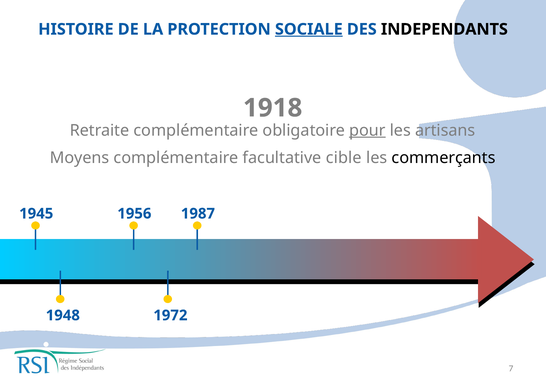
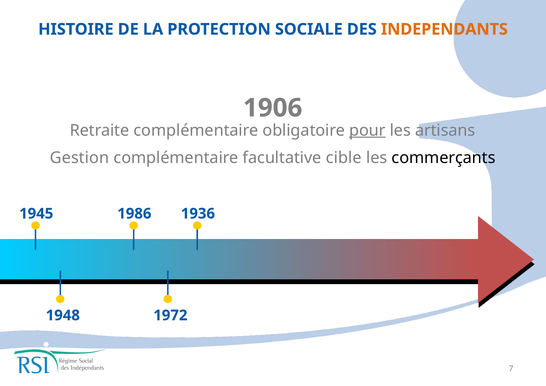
SOCIALE underline: present -> none
INDEPENDANTS colour: black -> orange
1918: 1918 -> 1906
Moyens: Moyens -> Gestion
1956: 1956 -> 1986
1987: 1987 -> 1936
